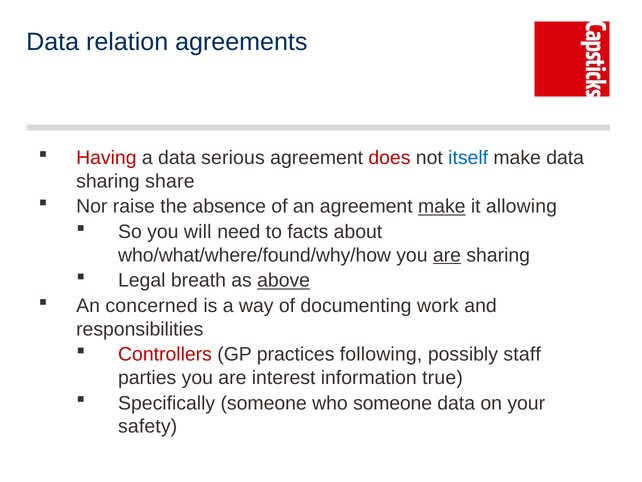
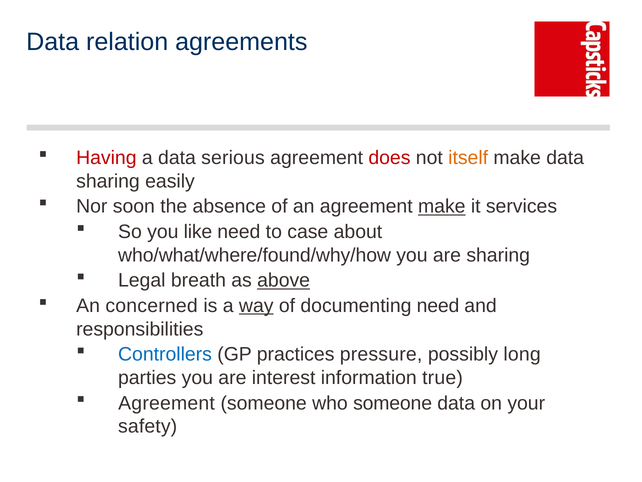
itself colour: blue -> orange
share: share -> easily
raise: raise -> soon
allowing: allowing -> services
will: will -> like
facts: facts -> case
are at (447, 255) underline: present -> none
way underline: none -> present
documenting work: work -> need
Controllers colour: red -> blue
following: following -> pressure
staff: staff -> long
Specifically at (167, 403): Specifically -> Agreement
